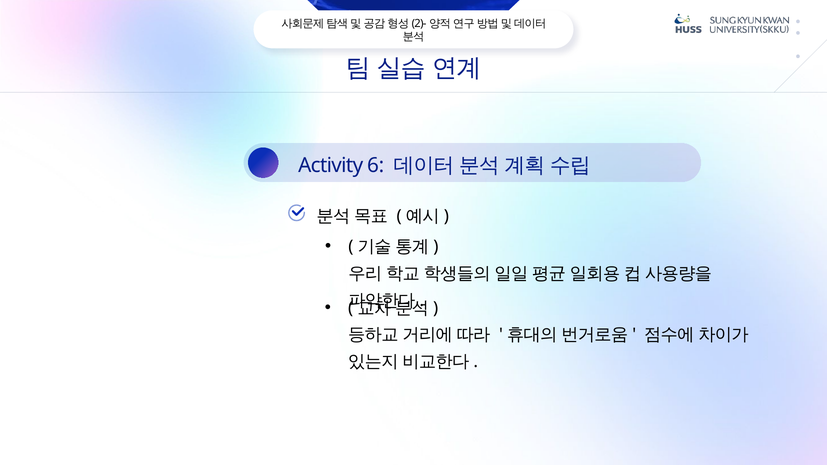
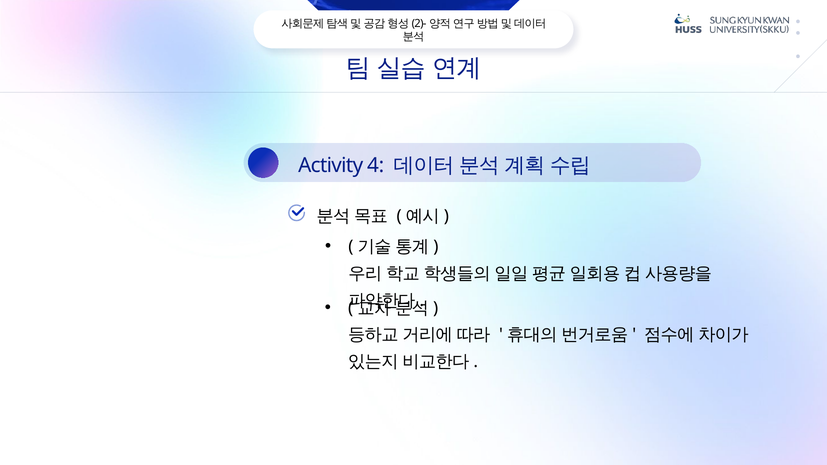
6: 6 -> 4
